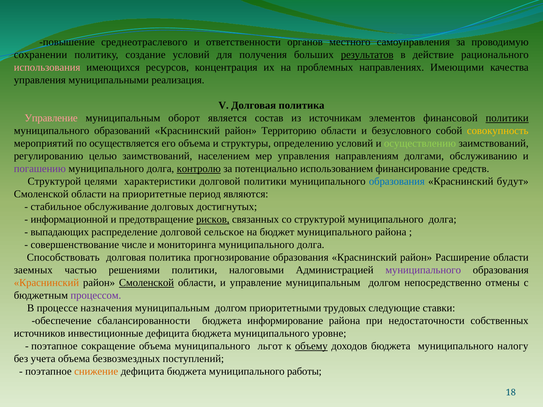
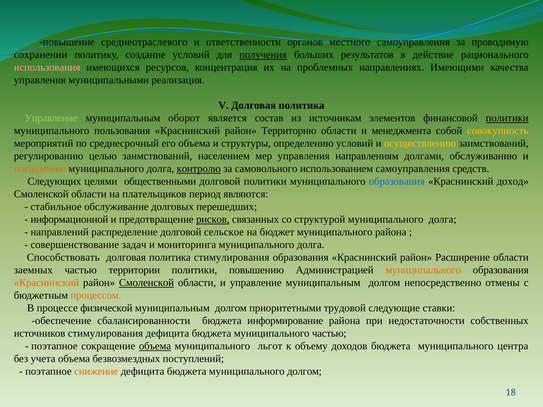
получения underline: none -> present
результатов underline: present -> none
Управление at (51, 118) colour: pink -> light green
образований: образований -> пользования
безусловного: безусловного -> менеджмента
осуществляется: осуществляется -> среднесрочный
осуществлению colour: light green -> yellow
погашению colour: purple -> orange
потенциально: потенциально -> самовольного
использованием финансирование: финансирование -> самоуправления
Структурой at (54, 182): Структурой -> Следующих
характеристики: характеристики -> общественными
будут: будут -> доход
приоритетные: приоритетные -> плательщиков
достигнутых: достигнутых -> перешедших
выпадающих: выпадающих -> направлений
числе: числе -> задач
политика прогнозирование: прогнозирование -> стимулирования
решениями: решениями -> территории
налоговыми: налоговыми -> повышению
муниципального at (423, 270) colour: purple -> orange
процессом colour: purple -> orange
назначения: назначения -> физической
трудовых: трудовых -> трудовой
источников инвестиционные: инвестиционные -> стимулирования
муниципального уровне: уровне -> частью
объема at (155, 346) underline: none -> present
объему underline: present -> none
налогу: налогу -> центра
муниципального работы: работы -> долгом
